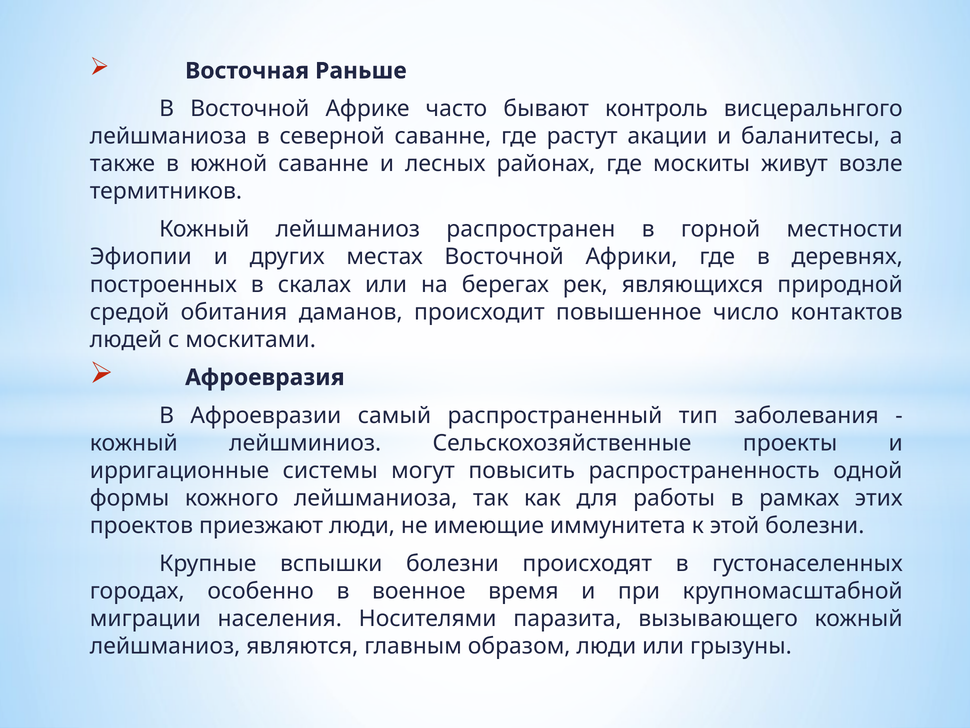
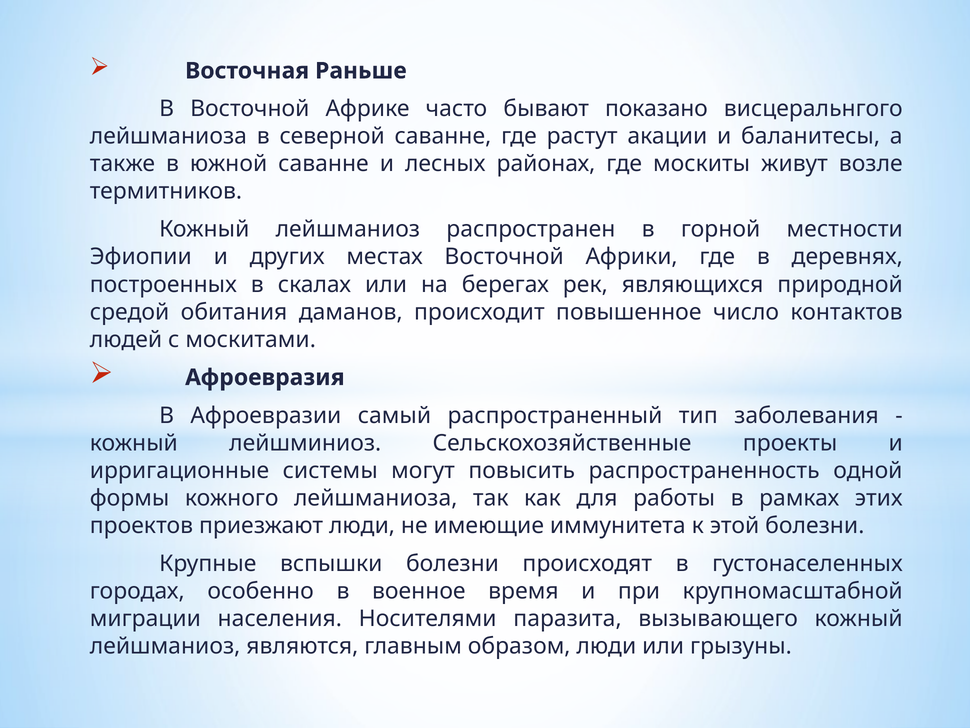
контроль: контроль -> показано
